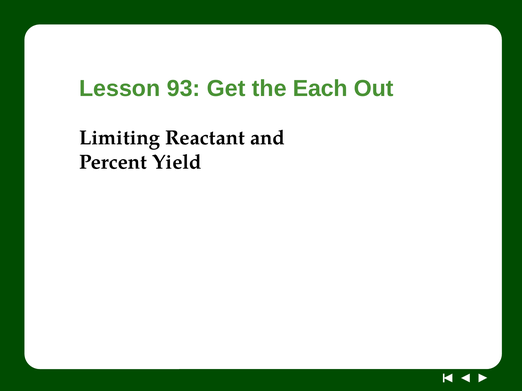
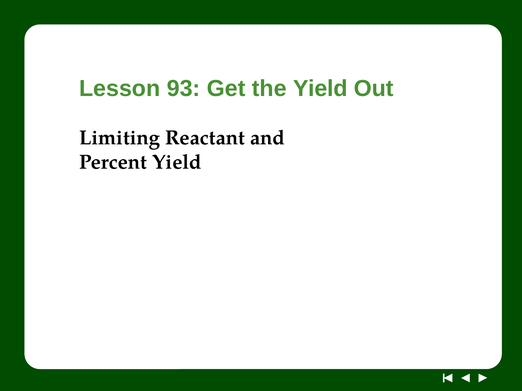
the Each: Each -> Yield
